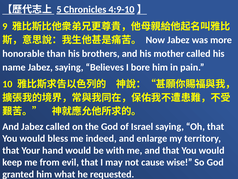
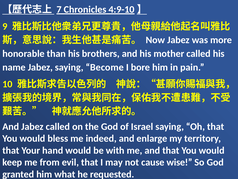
5: 5 -> 7
Believes: Believes -> Become
